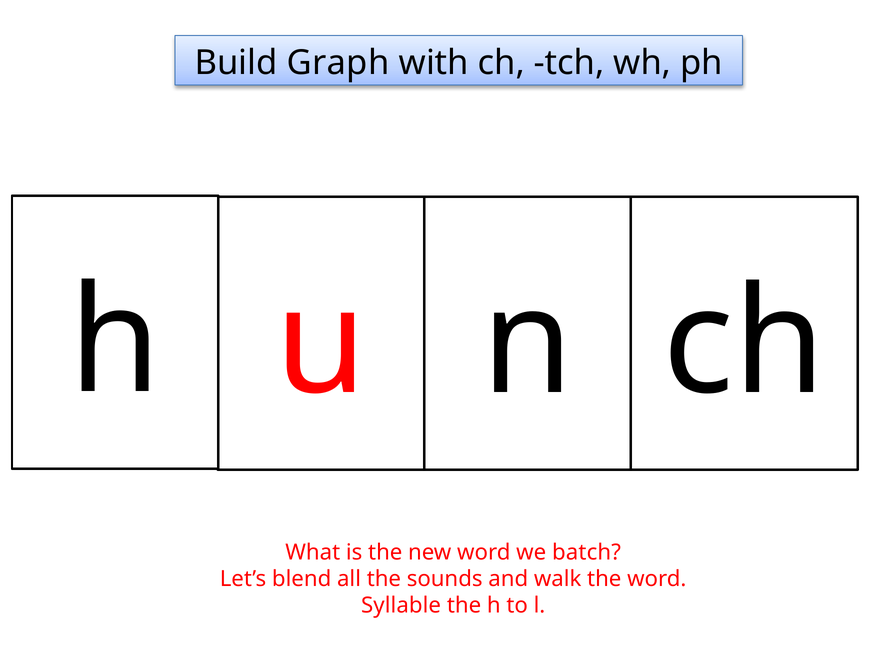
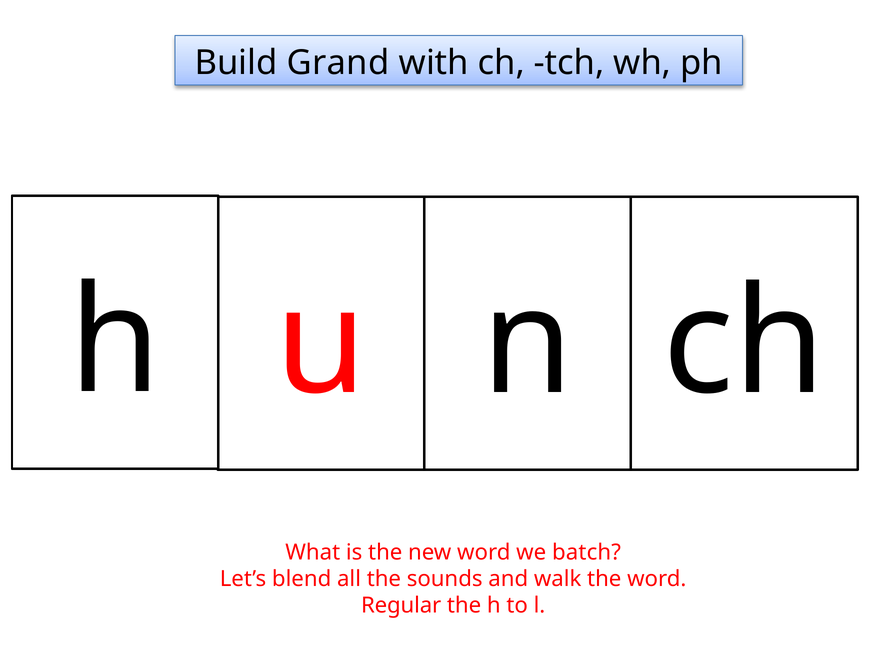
Graph: Graph -> Grand
Syllable: Syllable -> Regular
